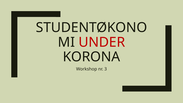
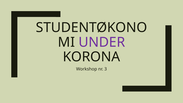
UNDER colour: red -> purple
